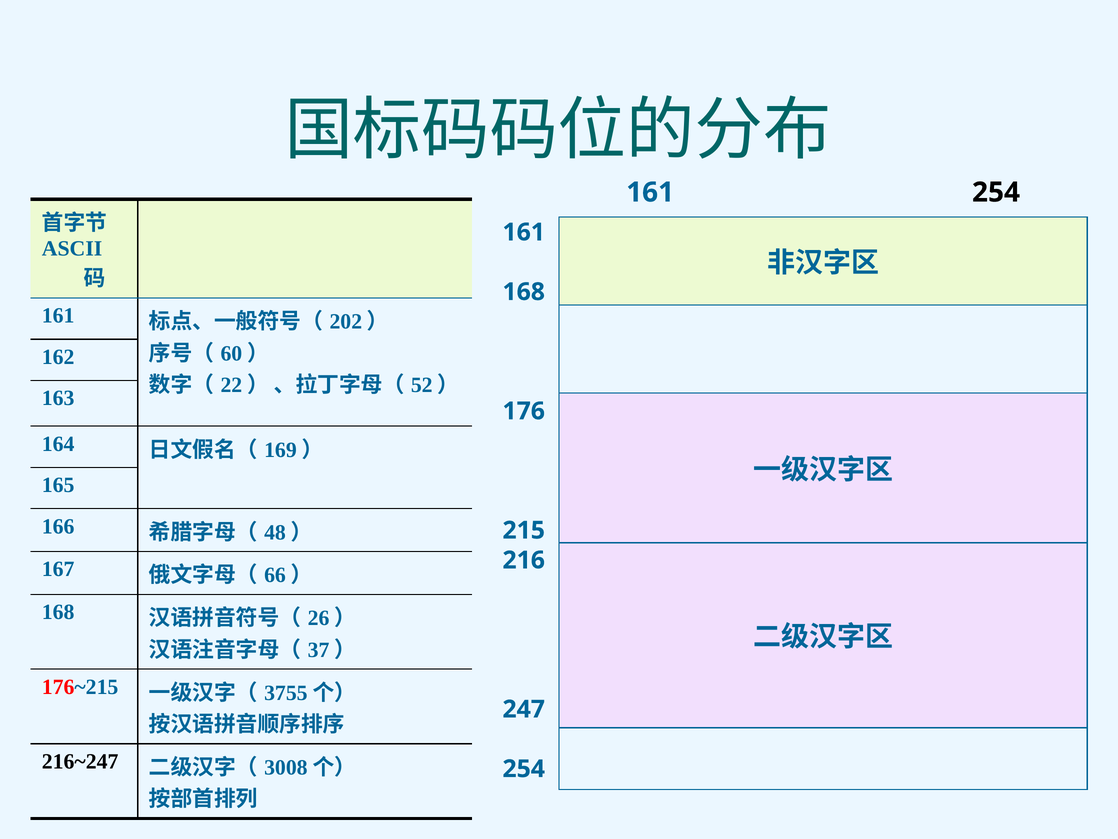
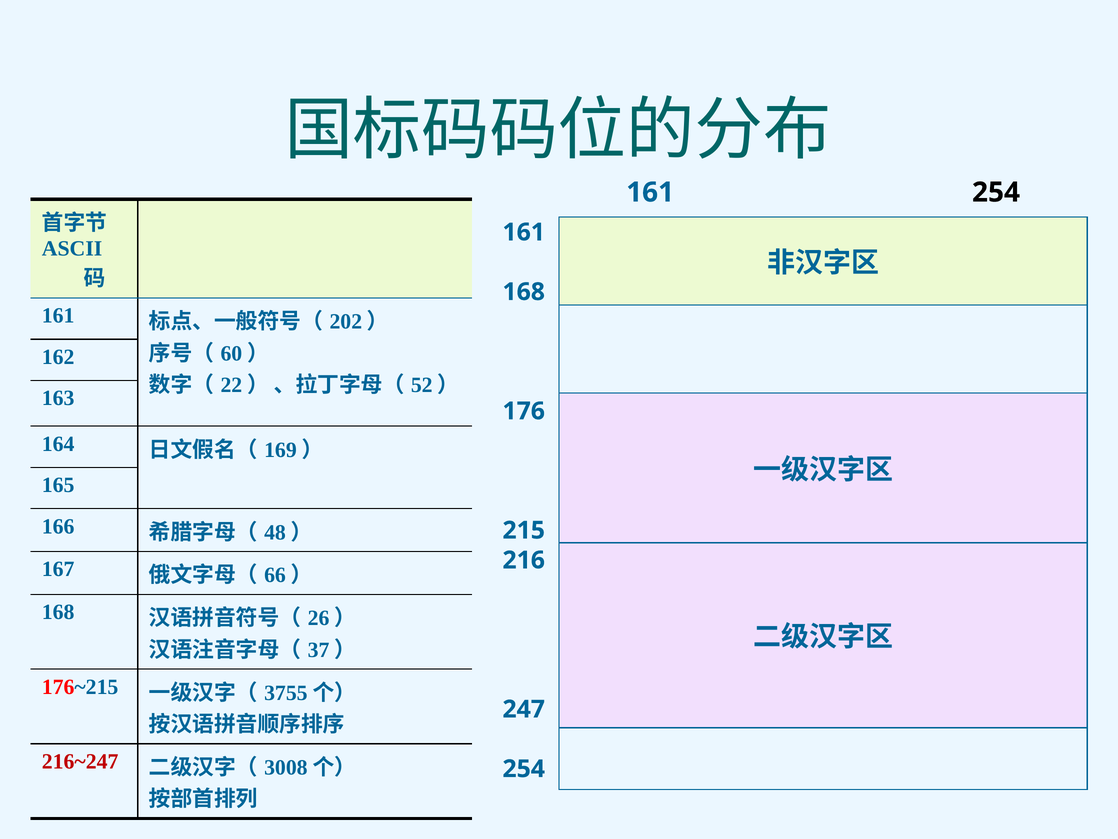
216~247 colour: black -> red
